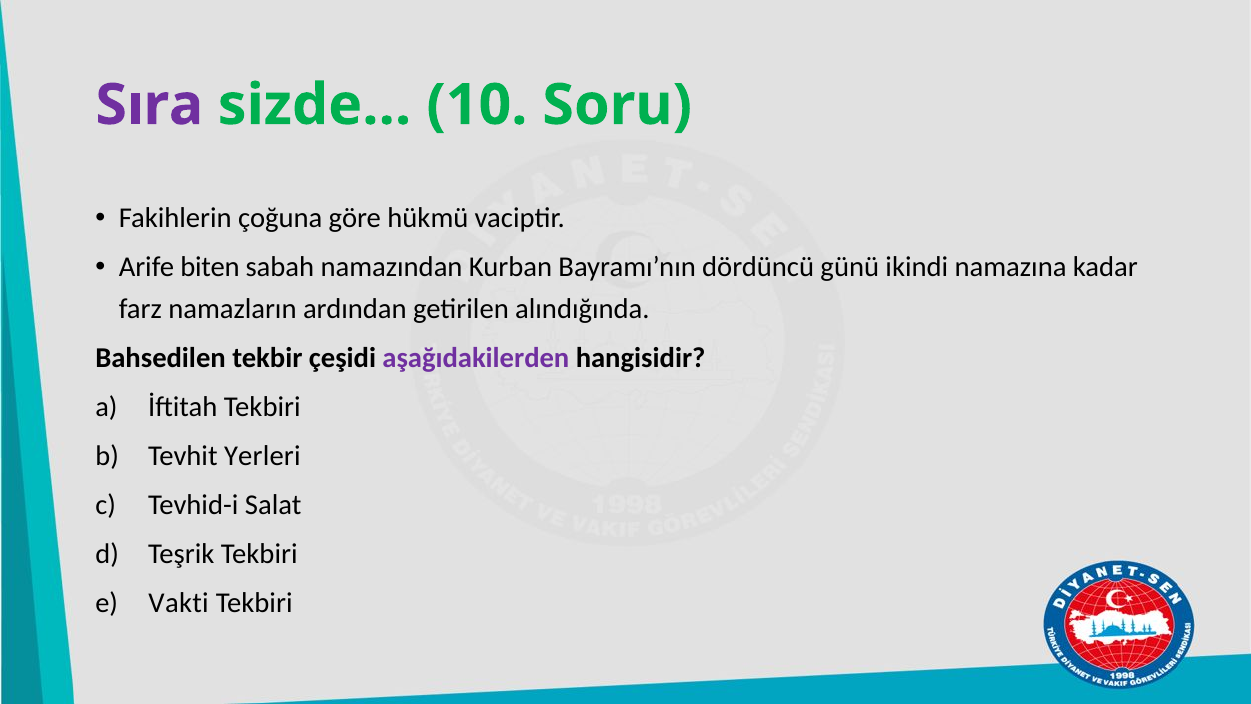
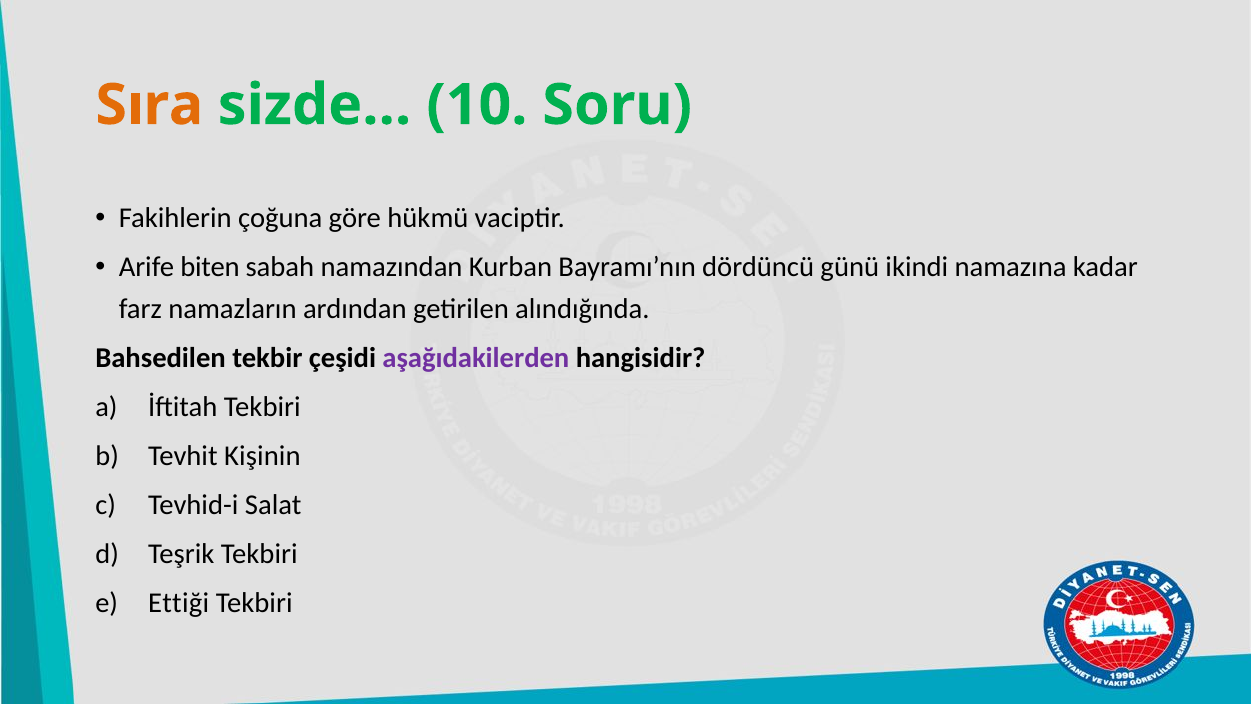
Sıra colour: purple -> orange
Yerleri: Yerleri -> Kişinin
Vakti: Vakti -> Ettiği
